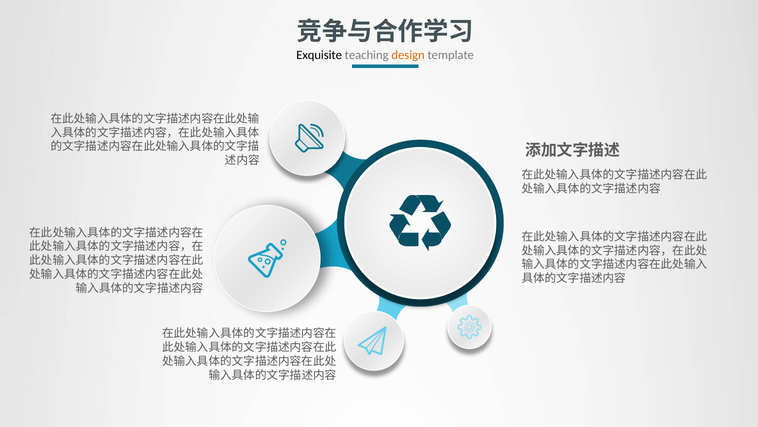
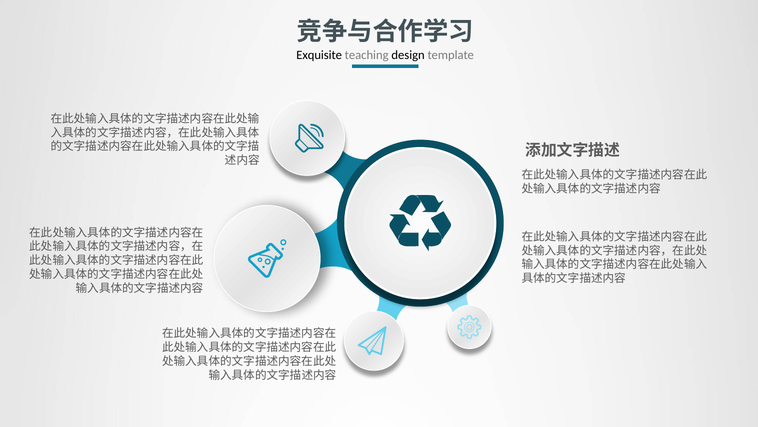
design colour: orange -> black
